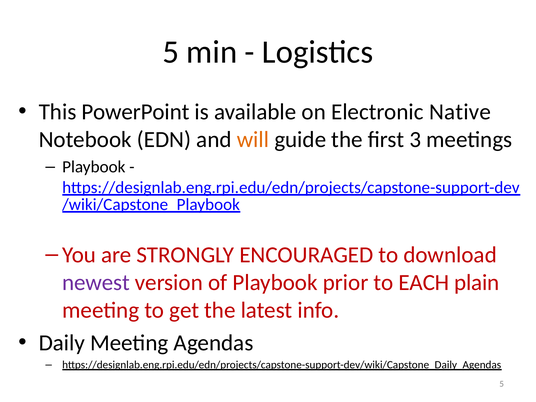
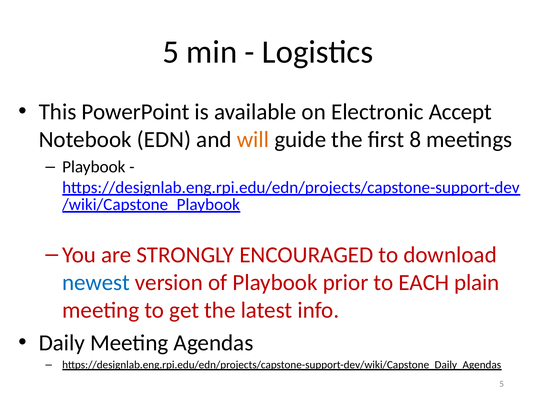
Native: Native -> Accept
3: 3 -> 8
newest colour: purple -> blue
